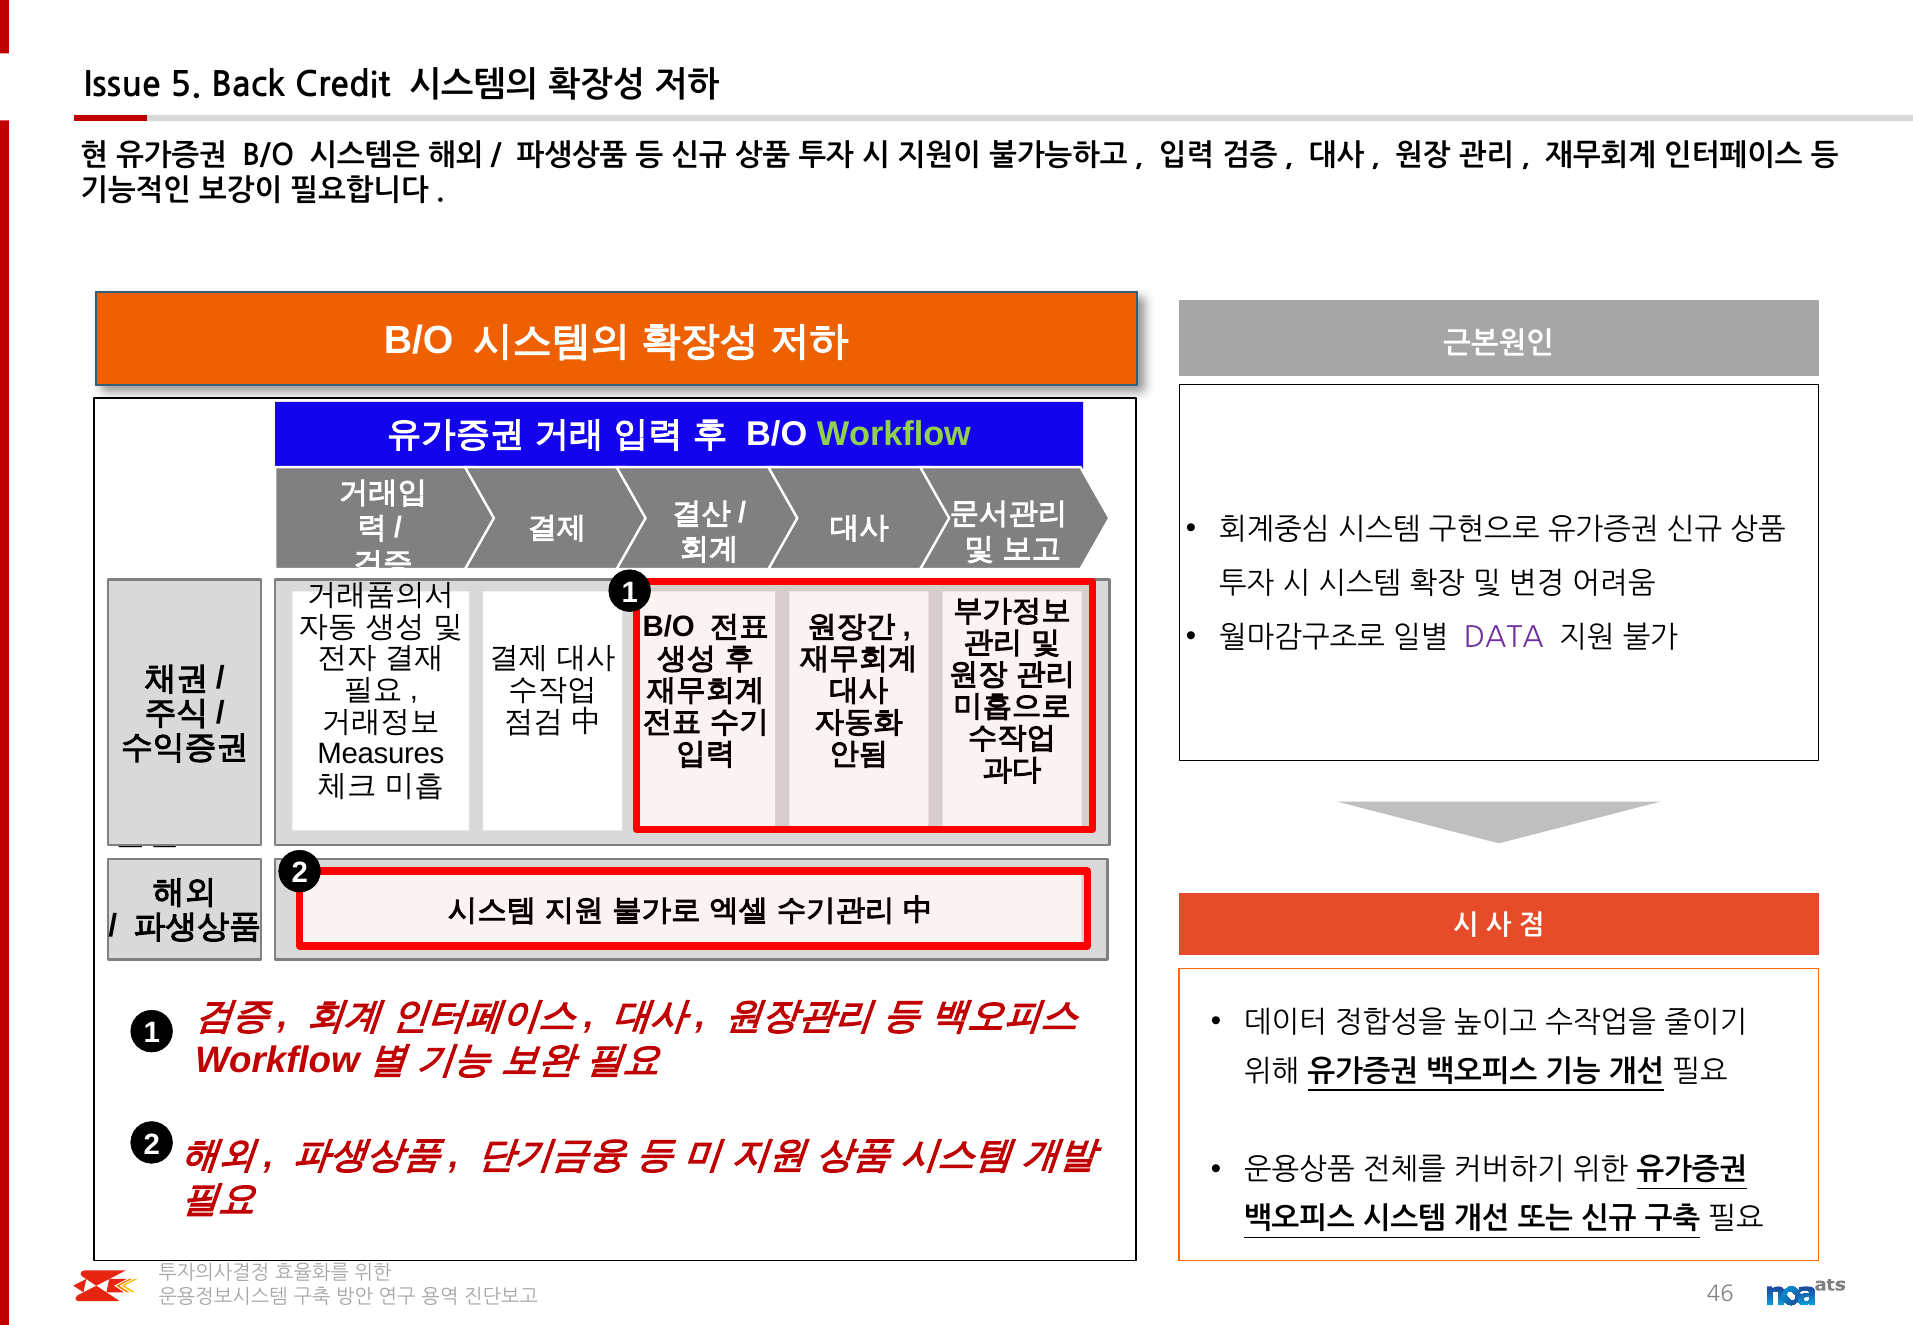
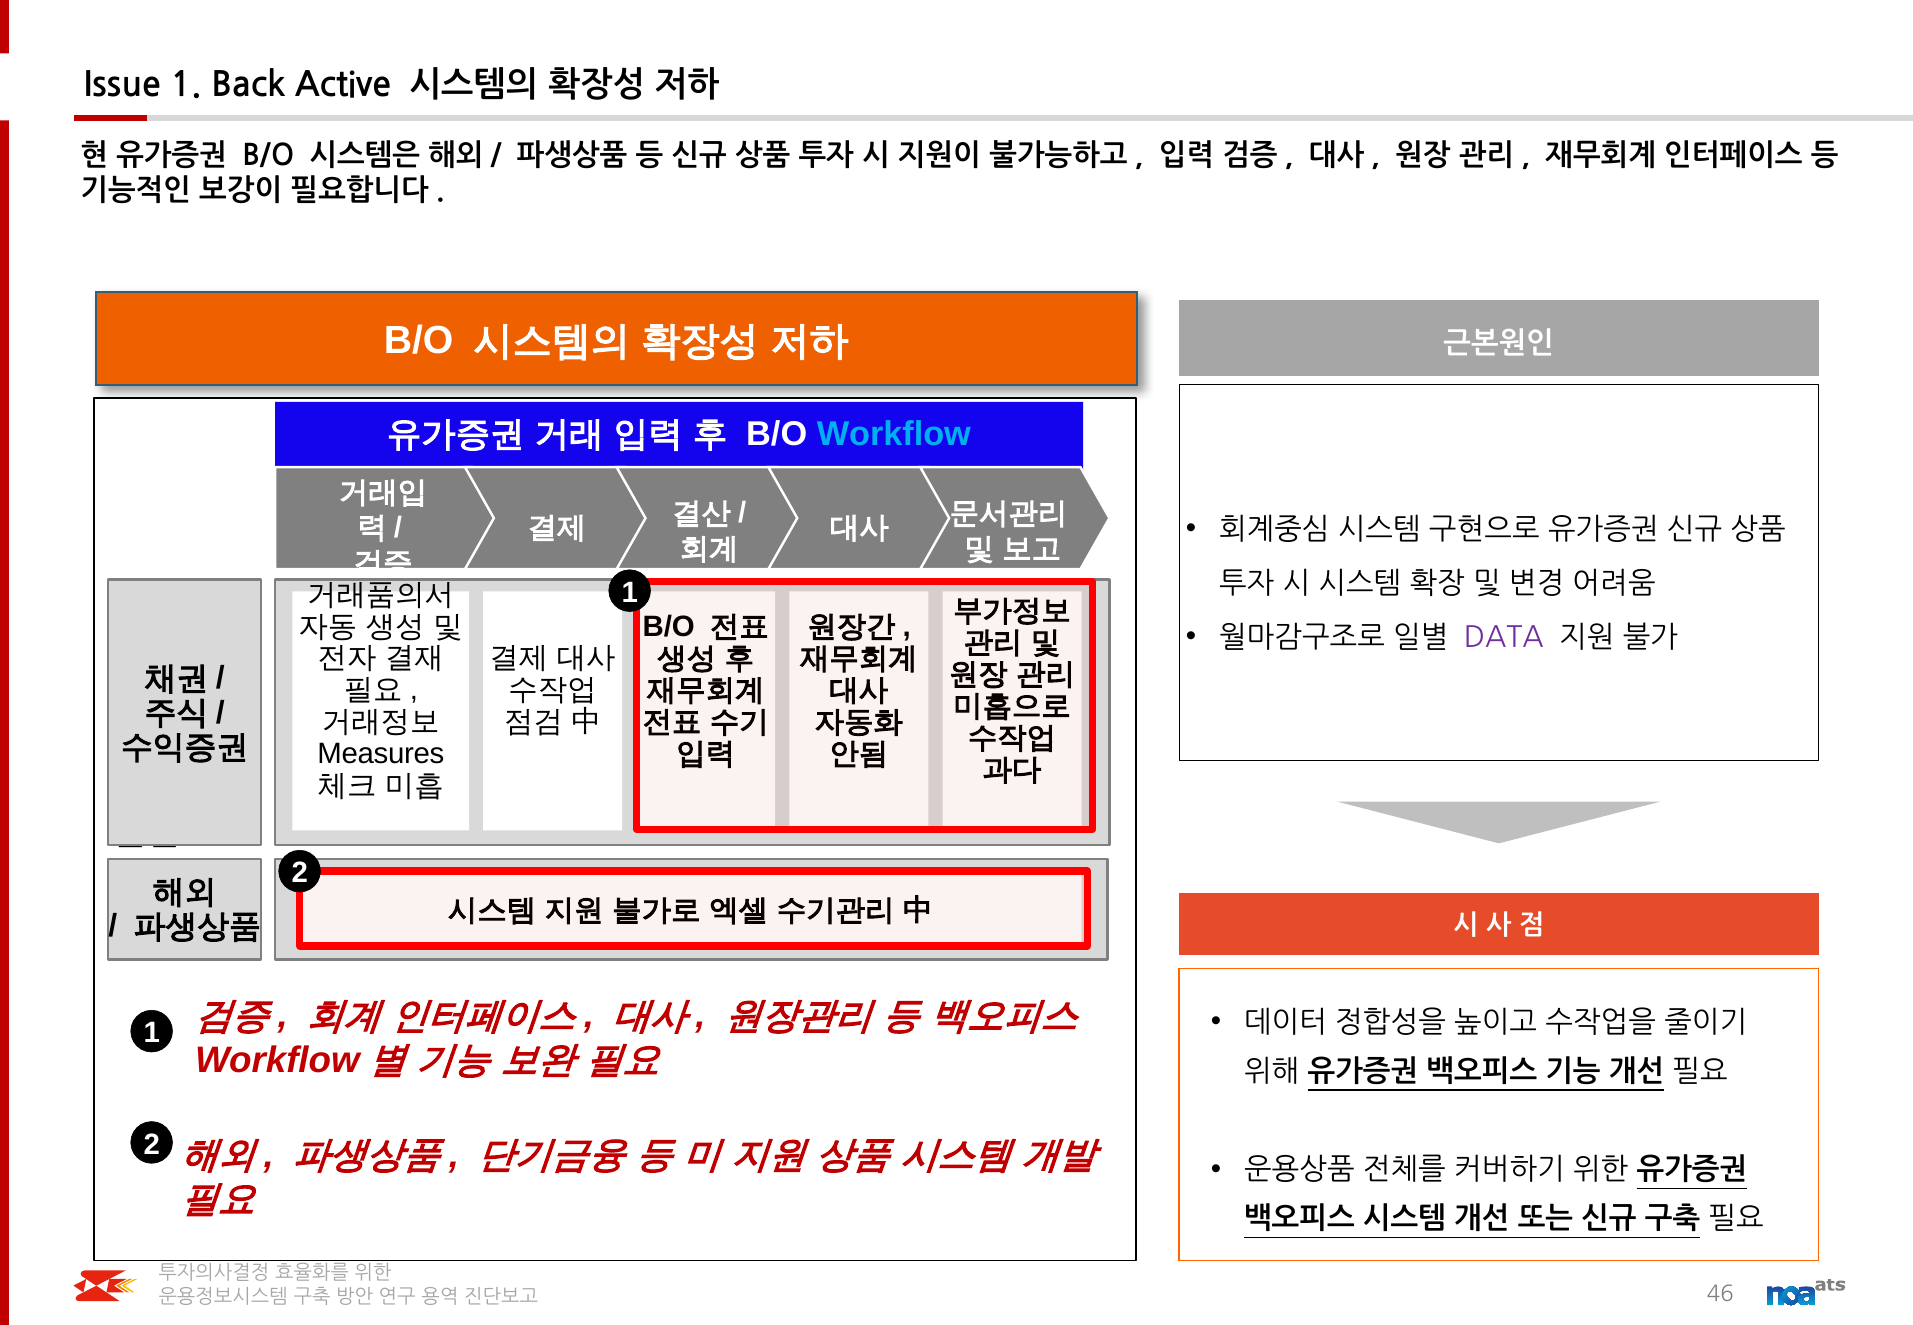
Issue 5: 5 -> 1
Credit: Credit -> Active
Workflow colour: light green -> light blue
